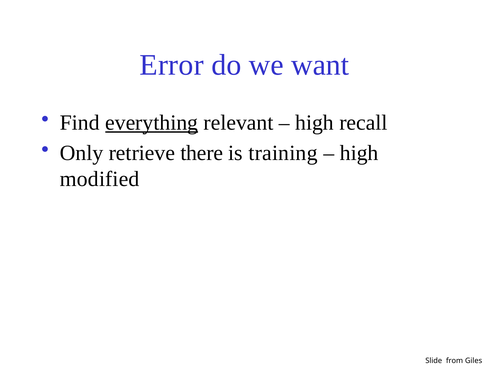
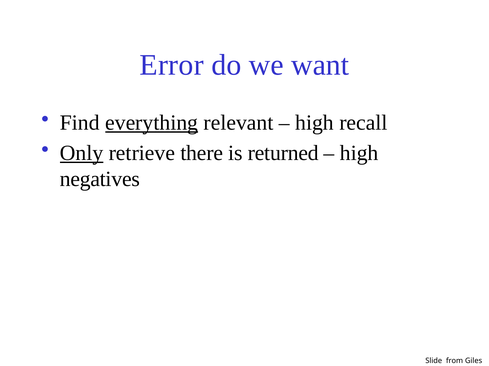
Only underline: none -> present
training: training -> returned
modified: modified -> negatives
